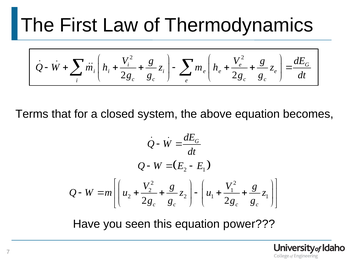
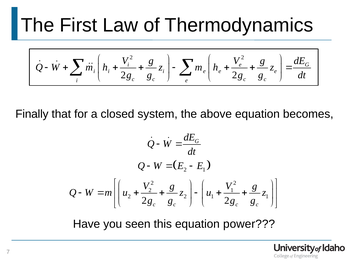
Terms: Terms -> Finally
